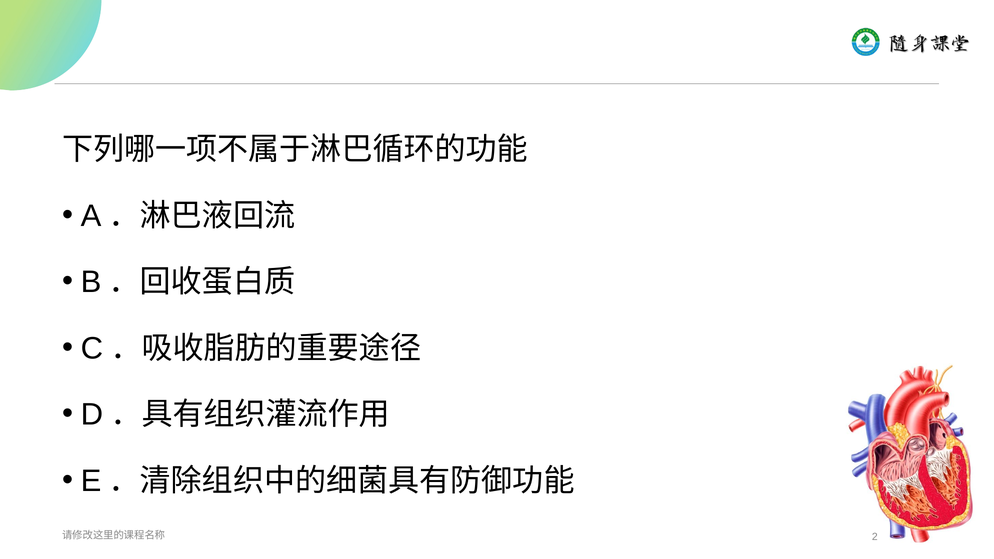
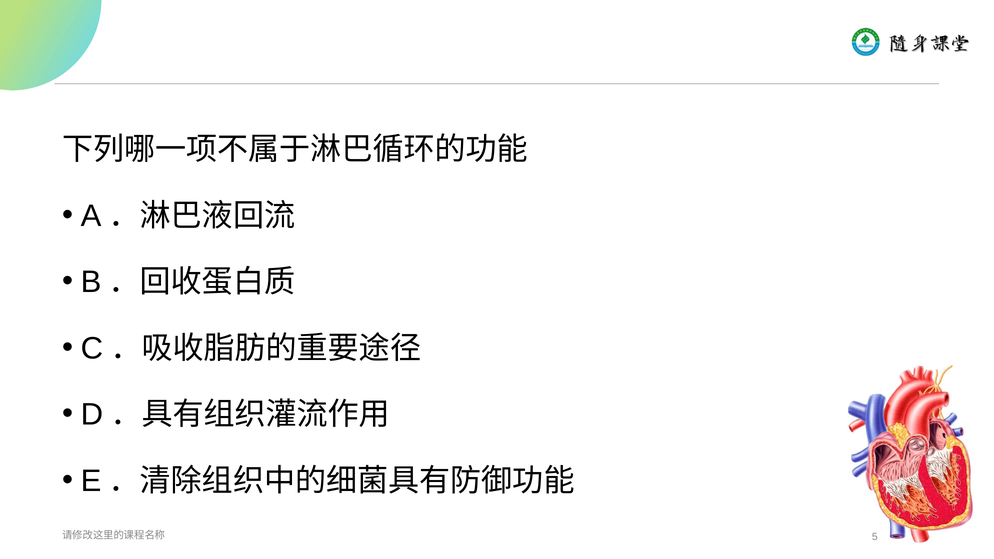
2: 2 -> 5
